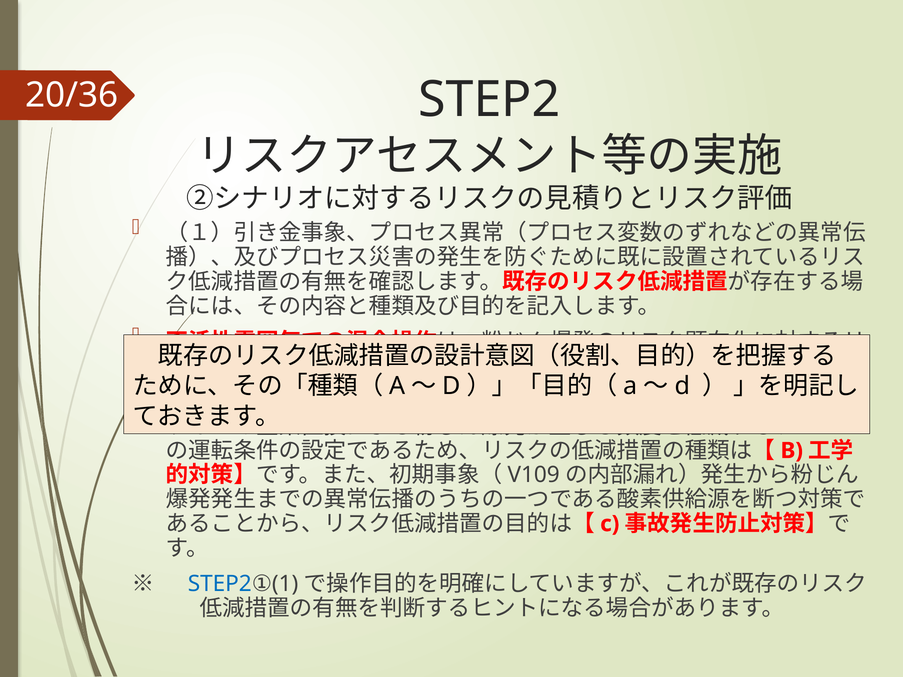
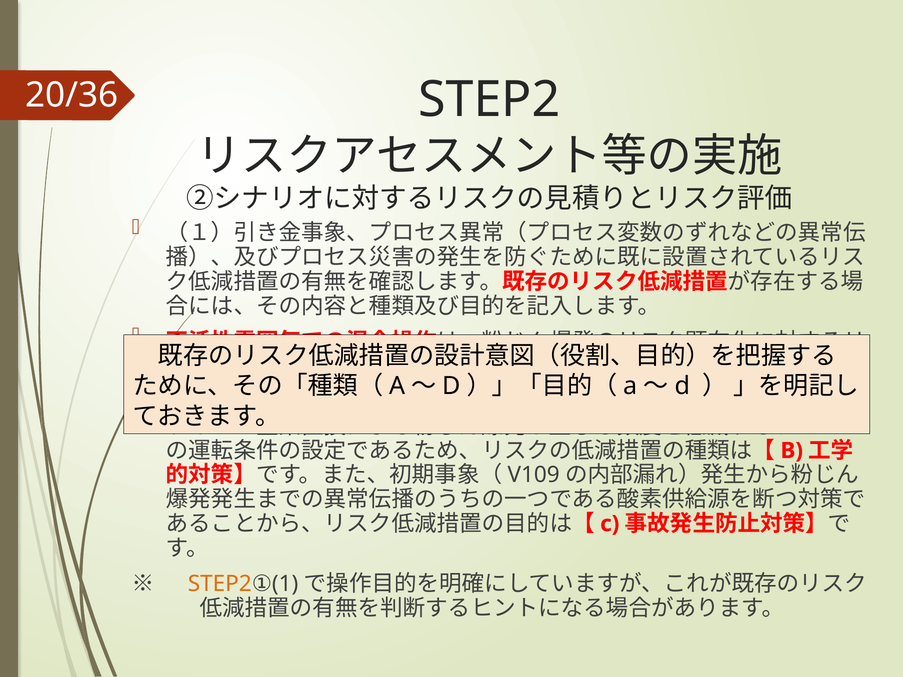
STEP2 at (220, 584) colour: blue -> orange
